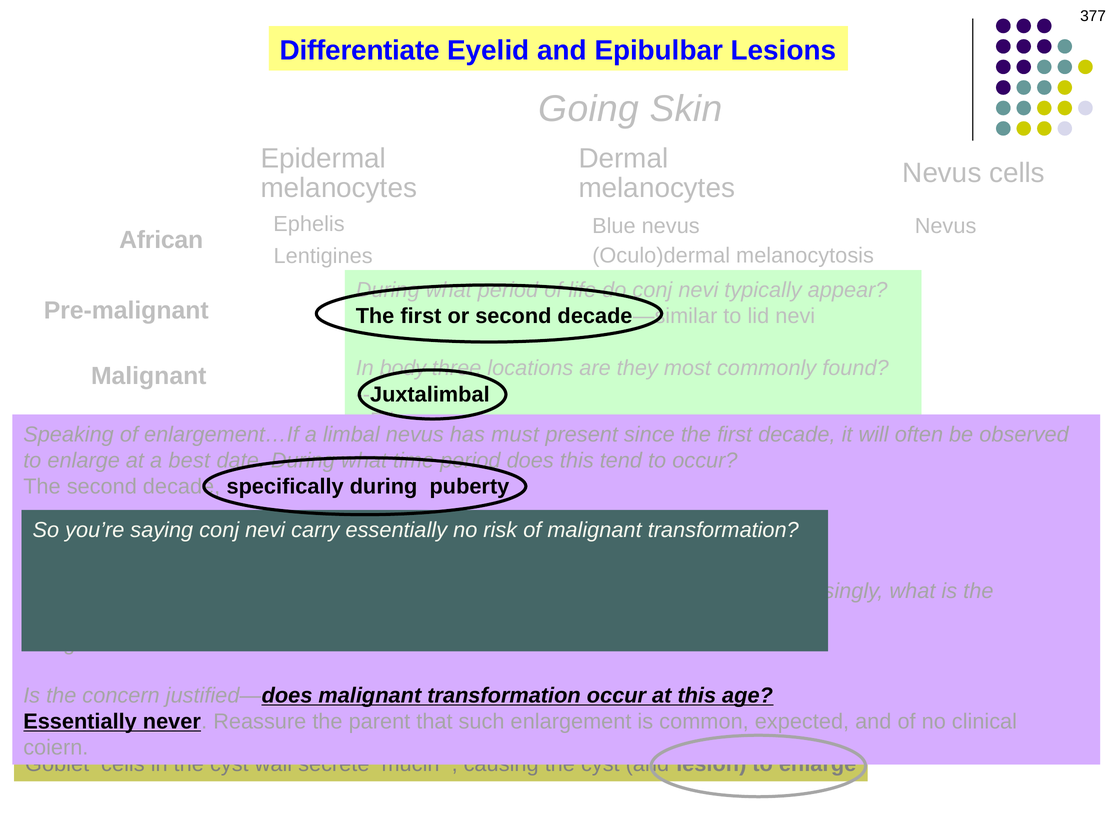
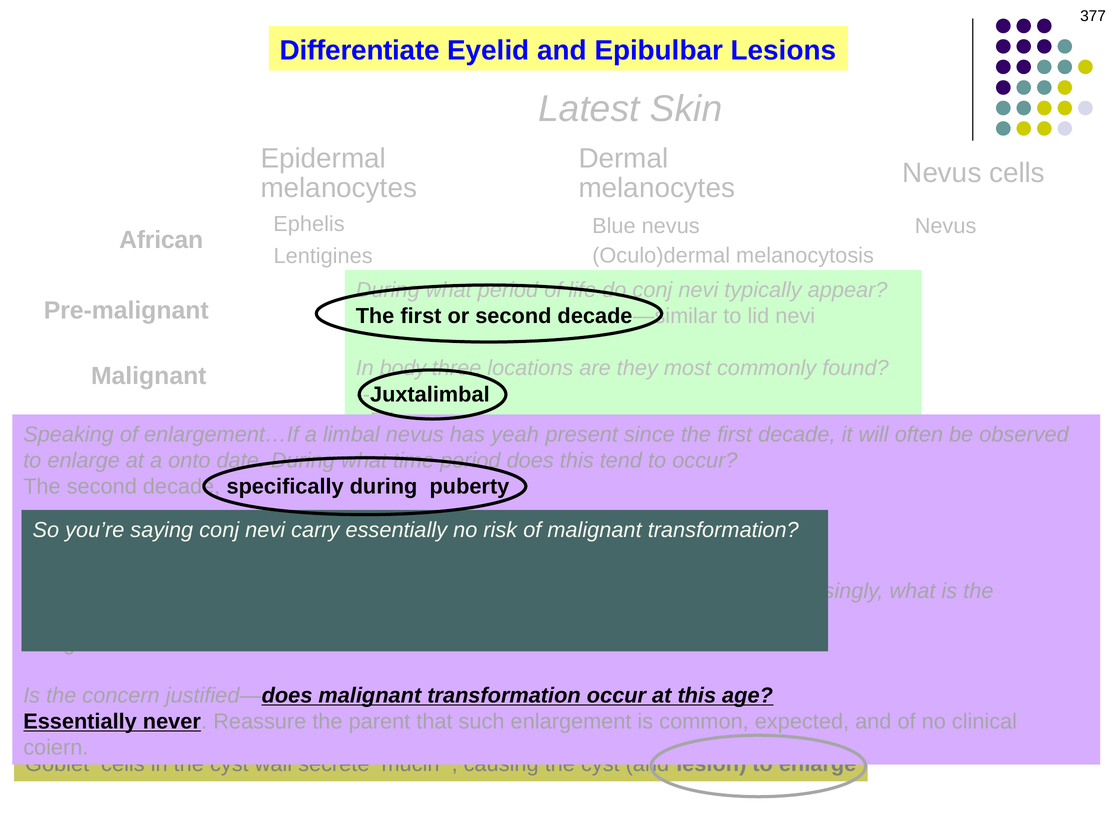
Going: Going -> Latest
must: must -> yeah
best: best -> onto
